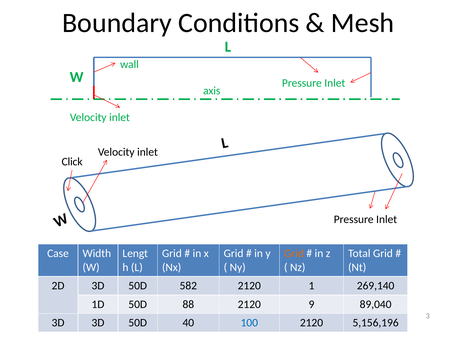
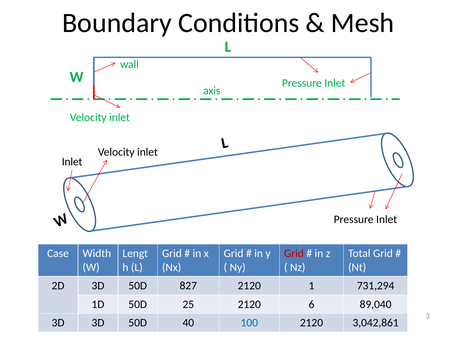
Click at (72, 161): Click -> Inlet
Grid at (294, 253) colour: orange -> red
582: 582 -> 827
269,140: 269,140 -> 731,294
88: 88 -> 25
9: 9 -> 6
5,156,196: 5,156,196 -> 3,042,861
